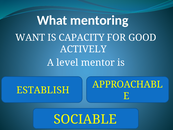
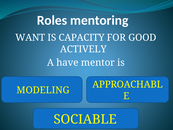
What: What -> Roles
level: level -> have
ESTABLISH: ESTABLISH -> MODELING
